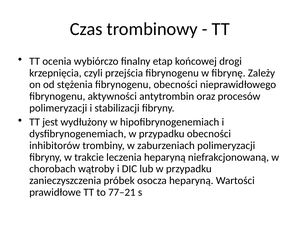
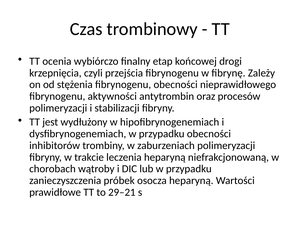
77–21: 77–21 -> 29–21
